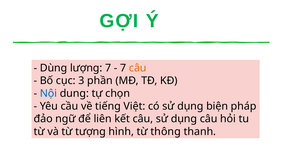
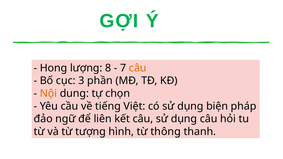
Dùng: Dùng -> Họng
lượng 7: 7 -> 8
Nội colour: blue -> orange
